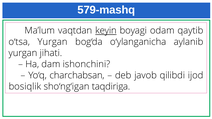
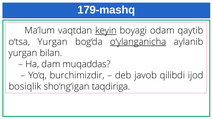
579-mashq: 579-mashq -> 179-mashq
o‘ylanganicha underline: none -> present
jihati: jihati -> bilan
ishonchini: ishonchini -> muqaddas
charchabsan: charchabsan -> burchimizdir
